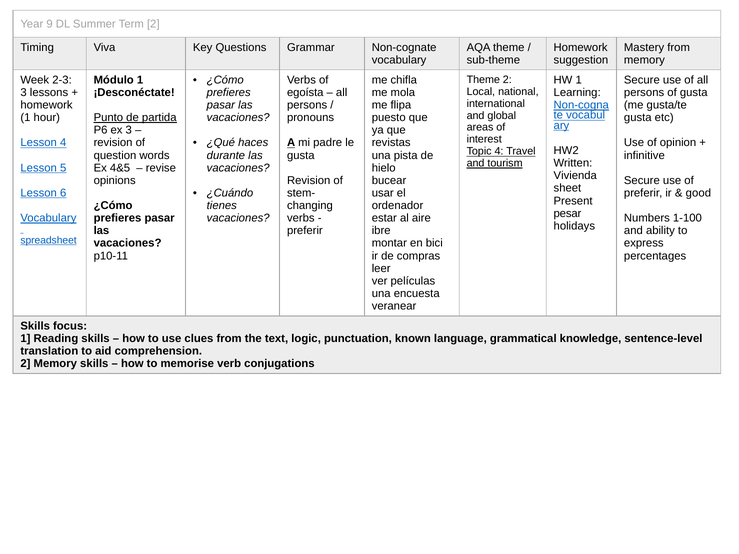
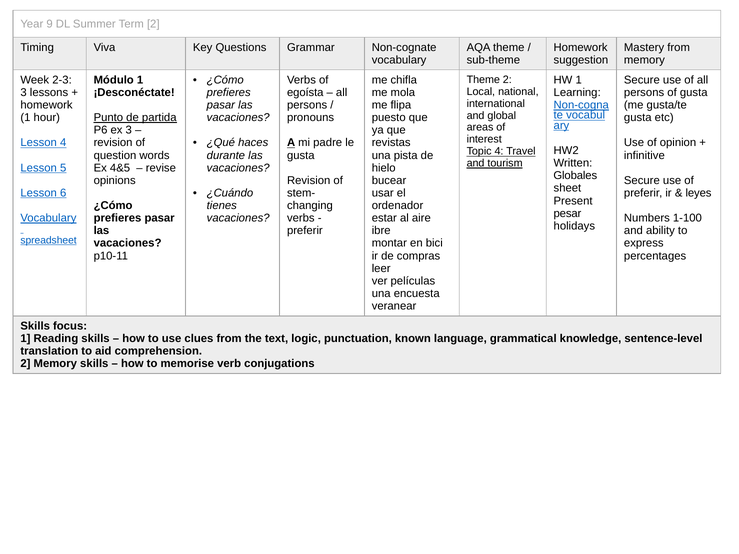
Vivienda: Vivienda -> Globales
good: good -> leyes
